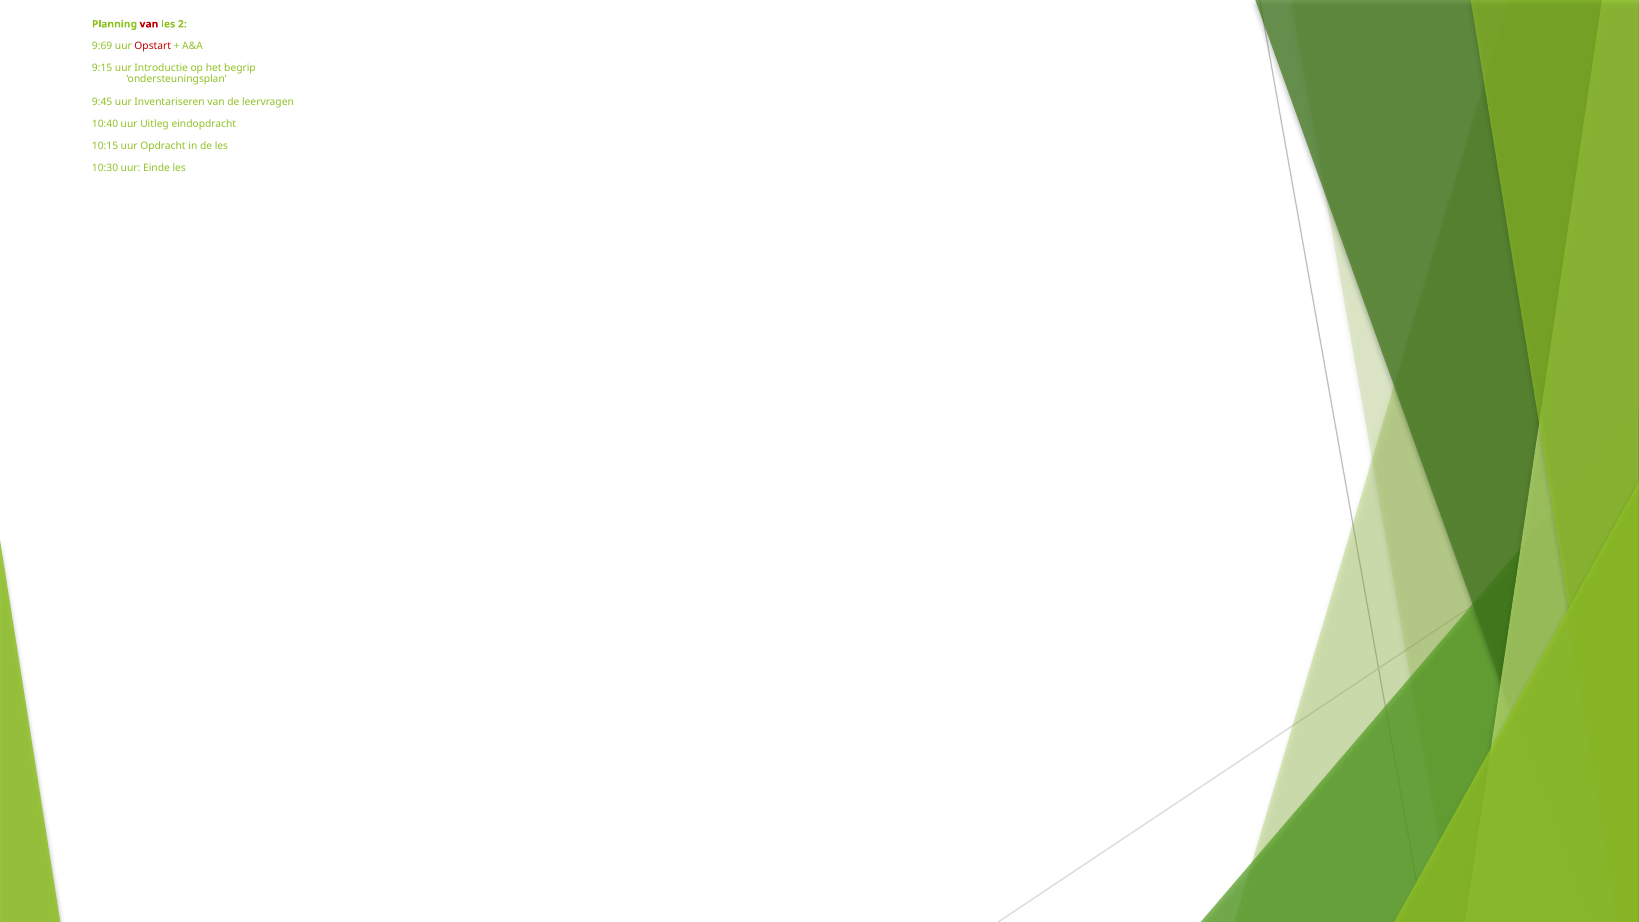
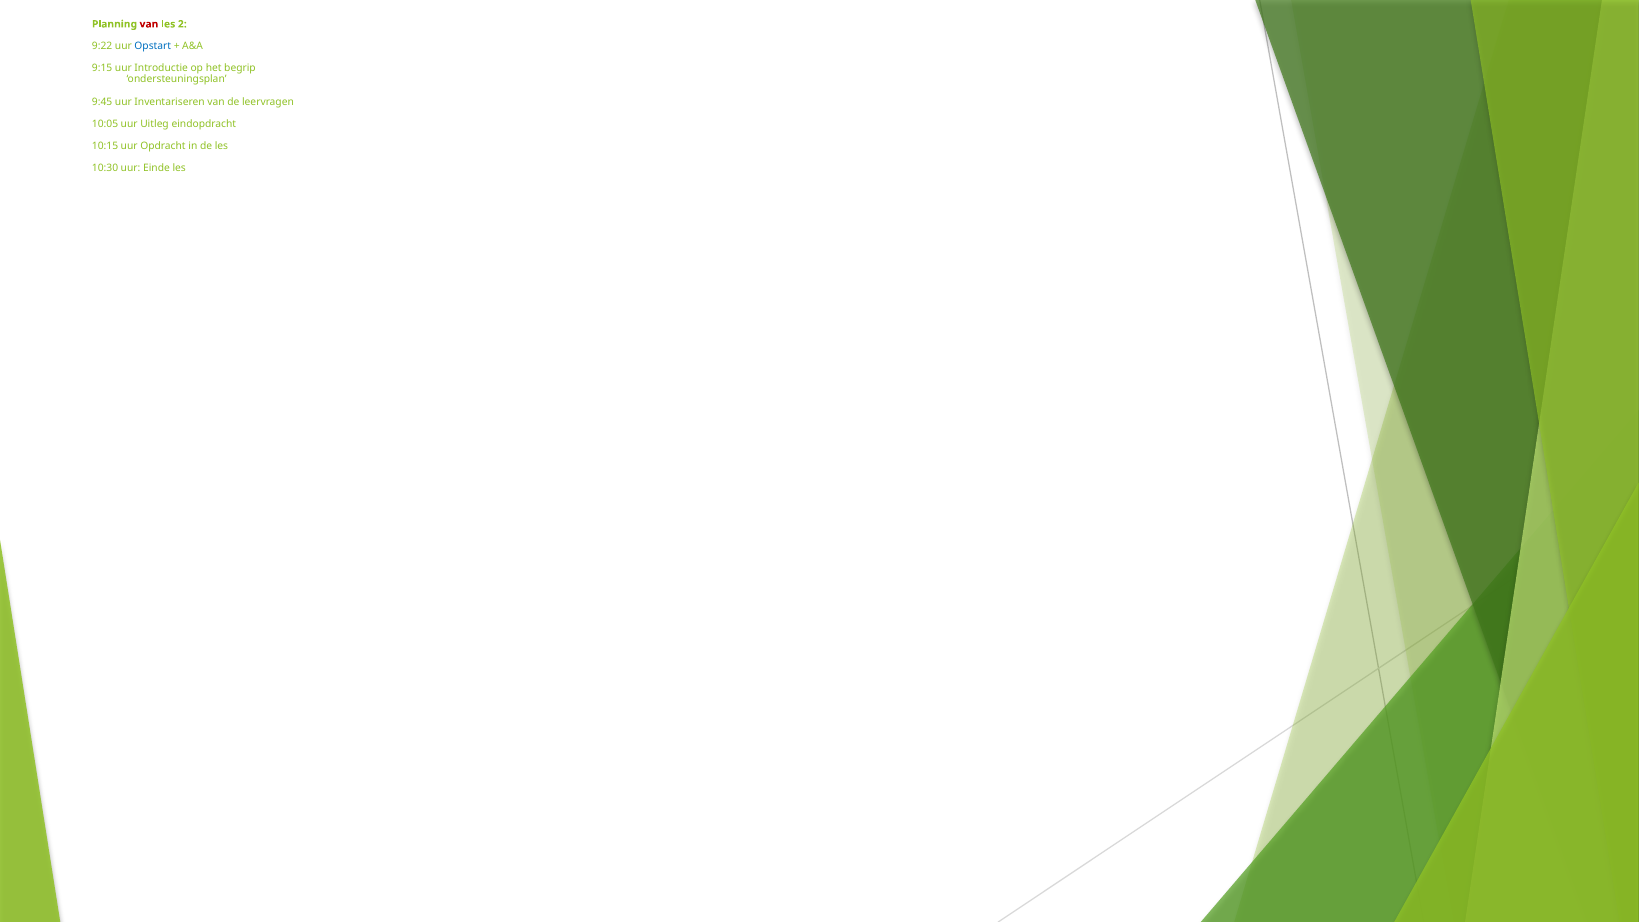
9:69: 9:69 -> 9:22
Opstart colour: red -> blue
10:40: 10:40 -> 10:05
